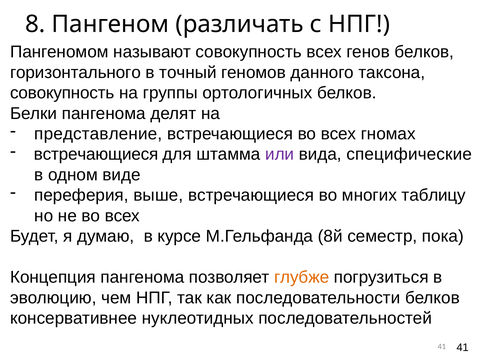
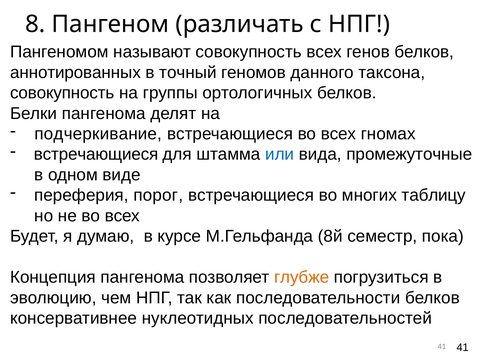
горизонтального: горизонтального -> аннотированных
представление: представление -> подчеркивание
или colour: purple -> blue
специфические: специфические -> промежуточные
выше: выше -> порог
